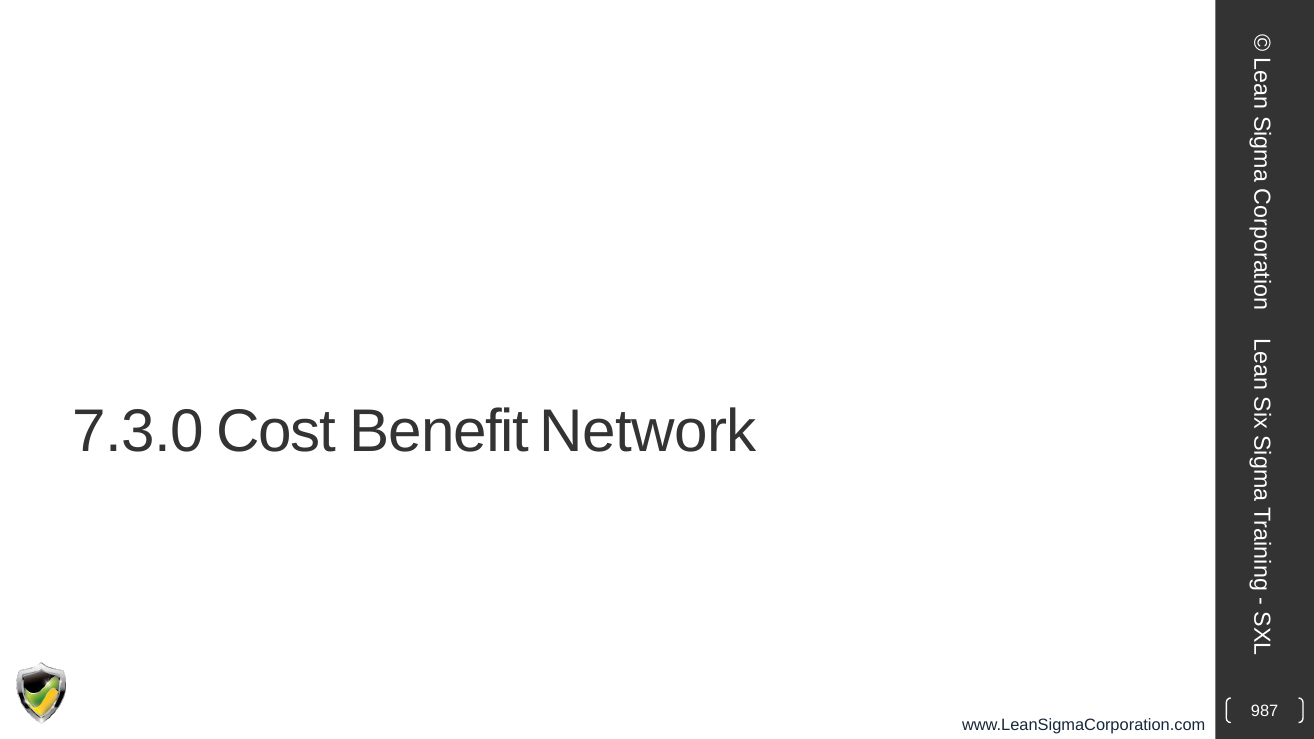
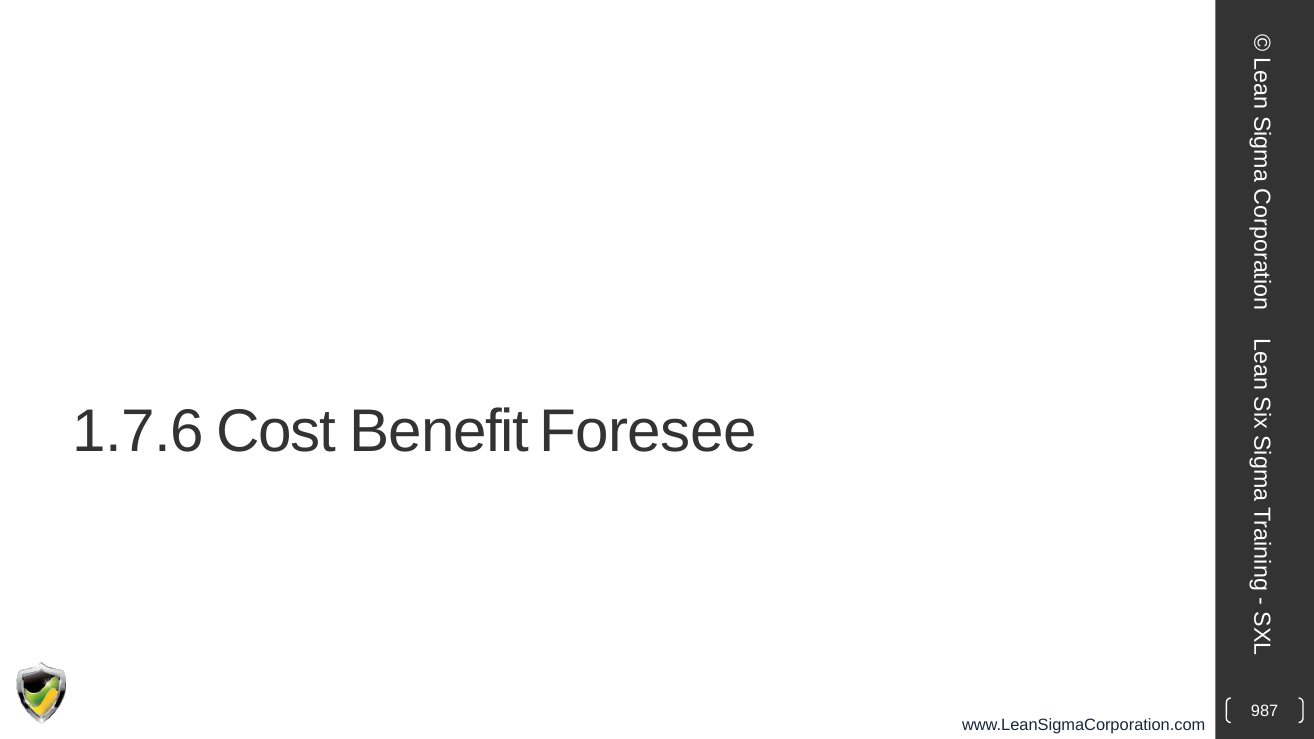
7.3.0: 7.3.0 -> 1.7.6
Network: Network -> Foresee
